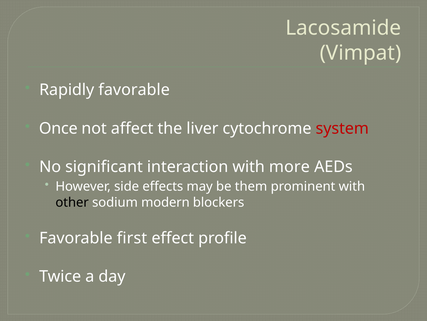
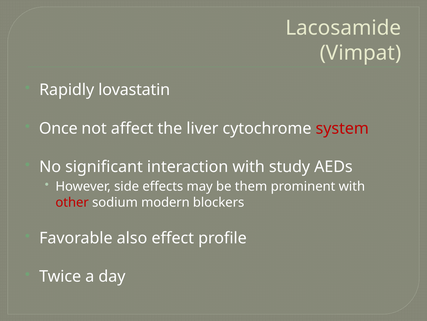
Rapidly favorable: favorable -> lovastatin
more: more -> study
other colour: black -> red
first: first -> also
